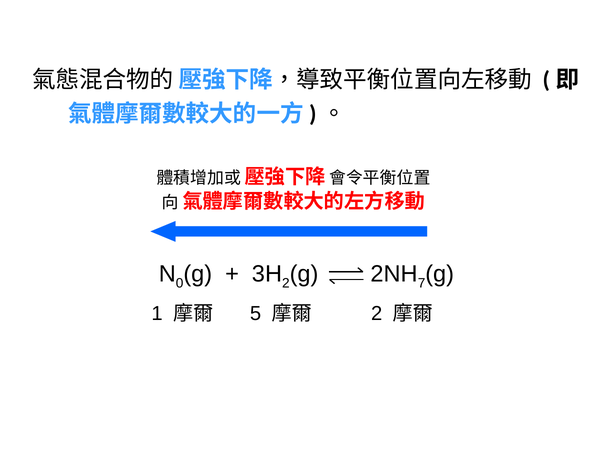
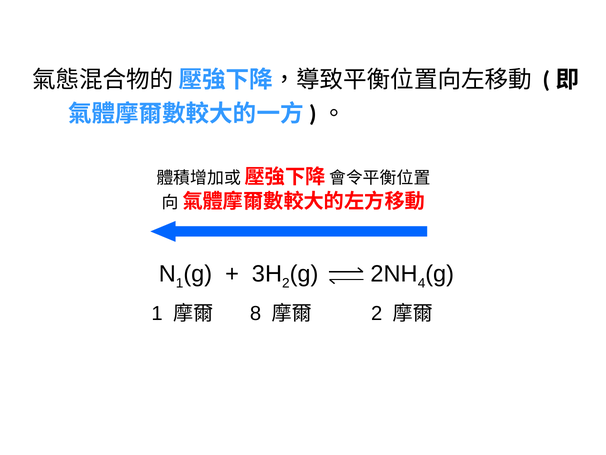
0 at (180, 283): 0 -> 1
7: 7 -> 4
5: 5 -> 8
